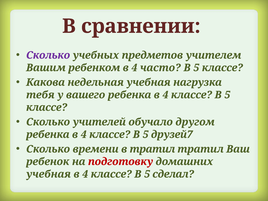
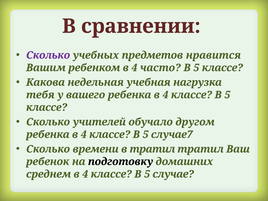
учителем: учителем -> нравится
друзей7: друзей7 -> случае7
подготовку colour: red -> black
учебная at (48, 174): учебная -> среднем
сделал: сделал -> случае
